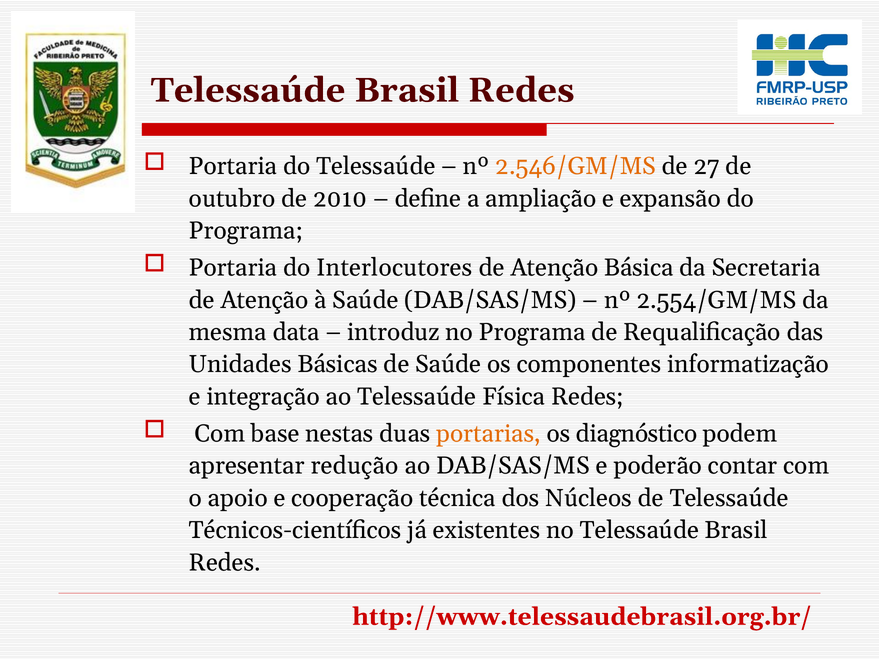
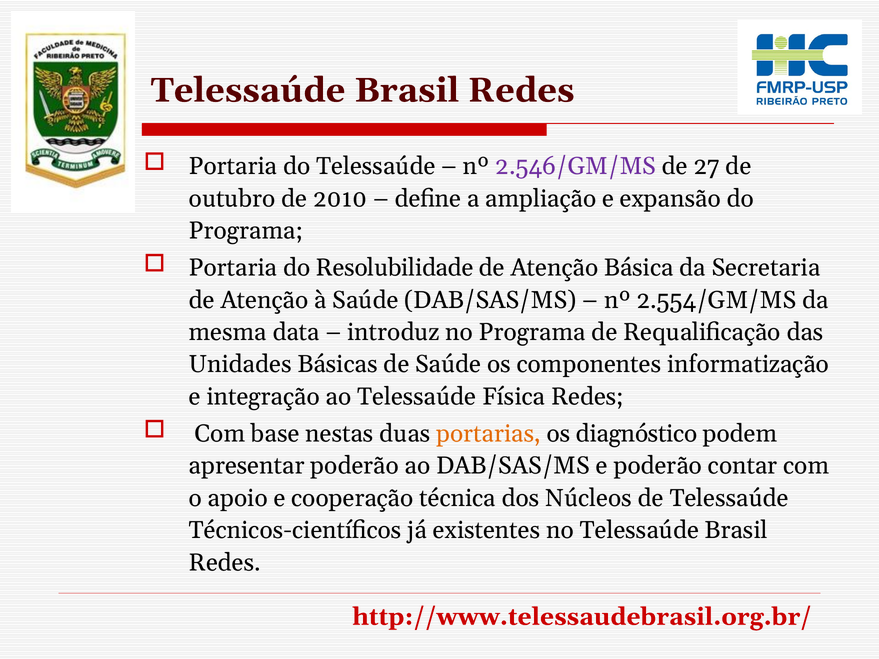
2.546/GM/MS colour: orange -> purple
Interlocutores: Interlocutores -> Resolubilidade
apresentar redução: redução -> poderão
